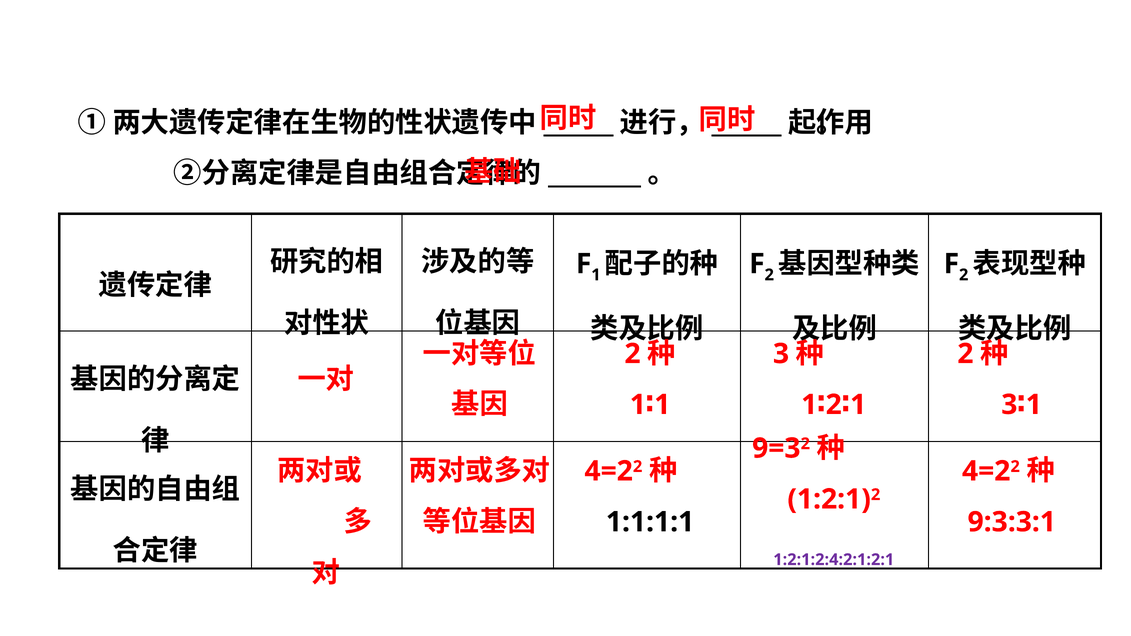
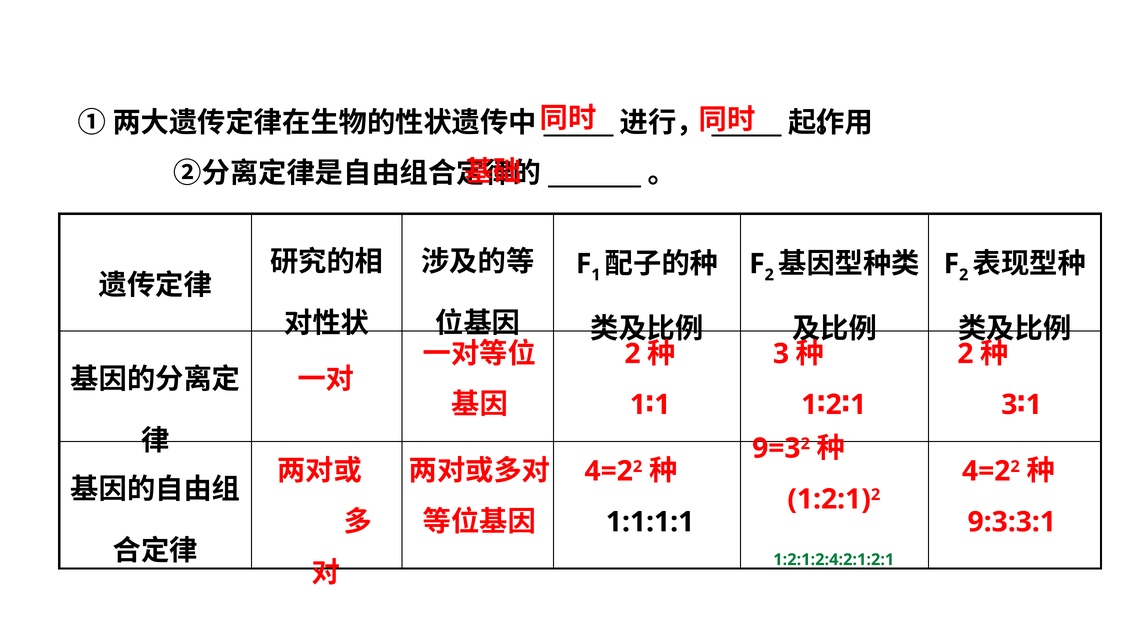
1:2:1:2:4:2:1:2:1 colour: purple -> green
